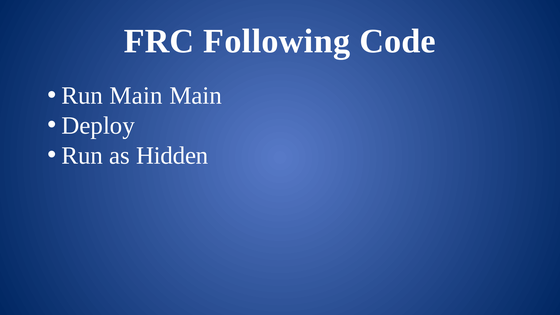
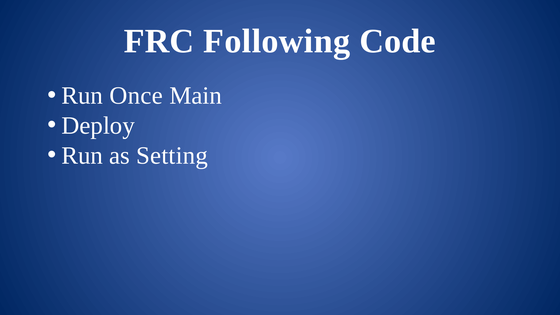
Run Main: Main -> Once
Hidden: Hidden -> Setting
